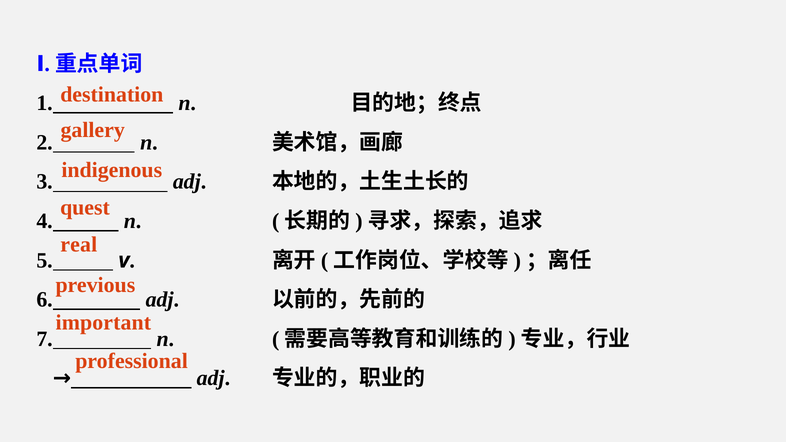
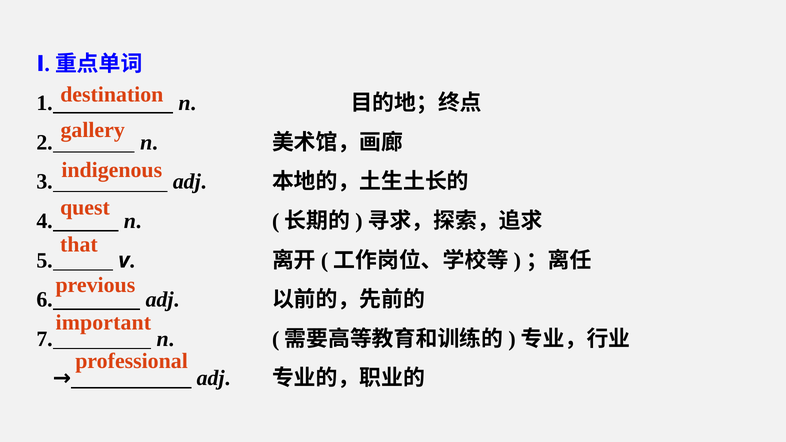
real: real -> that
